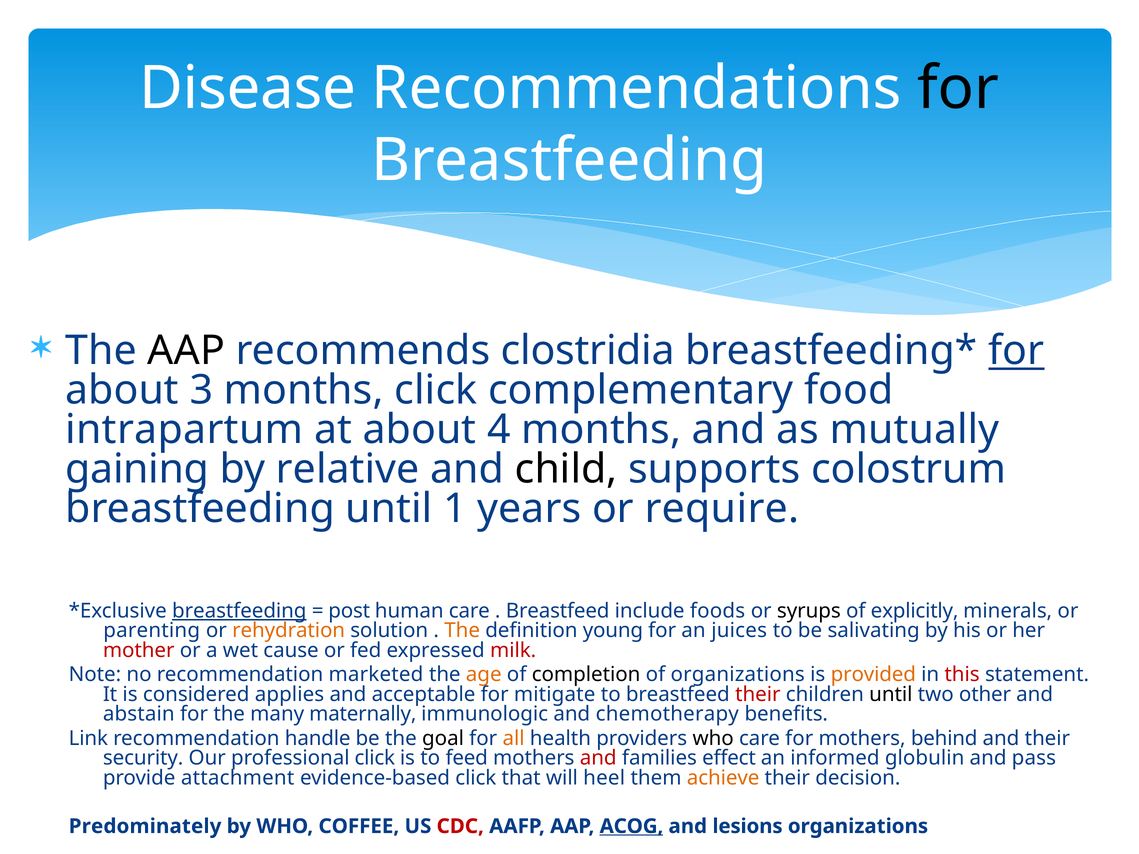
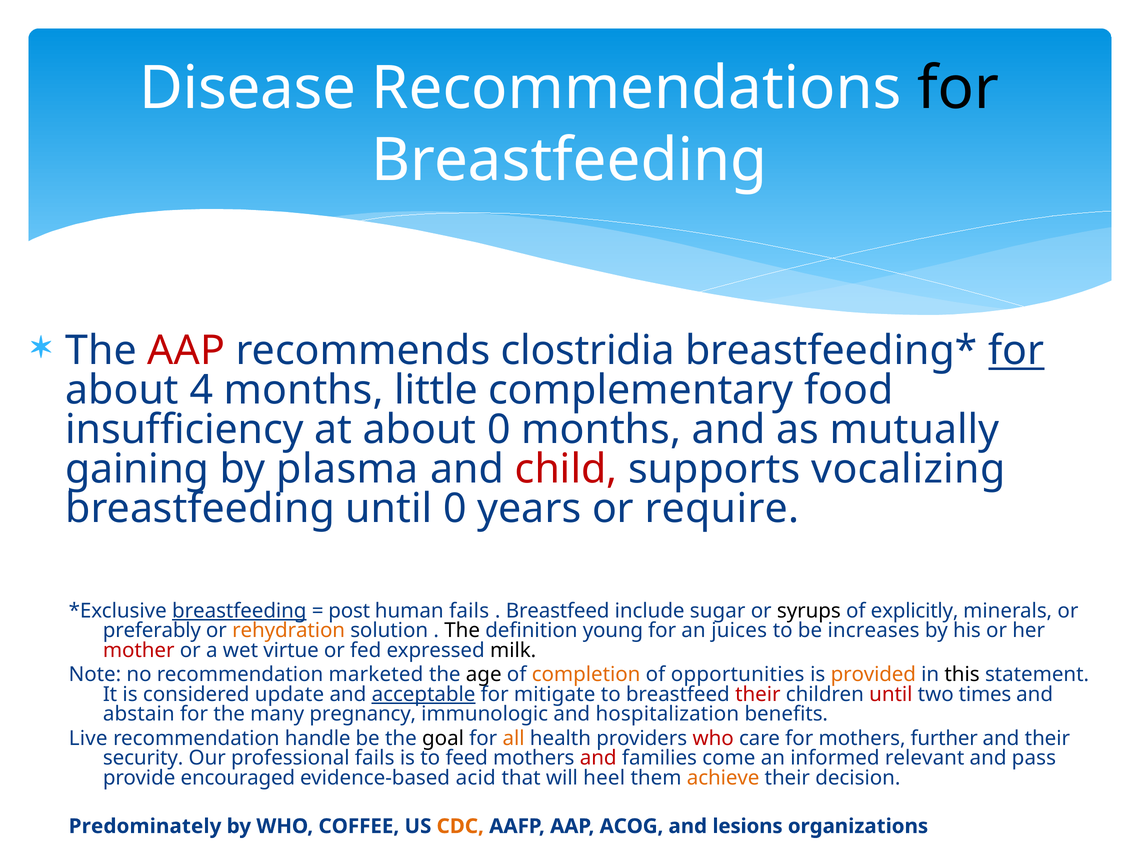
AAP at (186, 351) colour: black -> red
3: 3 -> 4
months click: click -> little
intrapartum: intrapartum -> insufficiency
about 4: 4 -> 0
relative: relative -> plasma
child colour: black -> red
colostrum: colostrum -> vocalizing
until 1: 1 -> 0
human care: care -> fails
foods: foods -> sugar
parenting: parenting -> preferably
The at (462, 631) colour: orange -> black
salivating: salivating -> increases
cause: cause -> virtue
milk colour: red -> black
age colour: orange -> black
completion colour: black -> orange
of organizations: organizations -> opportunities
this colour: red -> black
applies: applies -> update
acceptable underline: none -> present
until at (891, 695) colour: black -> red
other: other -> times
maternally: maternally -> pregnancy
chemotherapy: chemotherapy -> hospitalization
Link: Link -> Live
who at (713, 739) colour: black -> red
behind: behind -> further
professional click: click -> fails
effect: effect -> come
globulin: globulin -> relevant
attachment: attachment -> encouraged
evidence-based click: click -> acid
CDC colour: red -> orange
ACOG underline: present -> none
